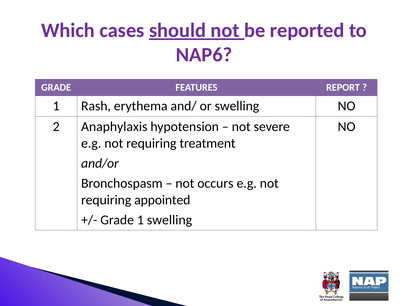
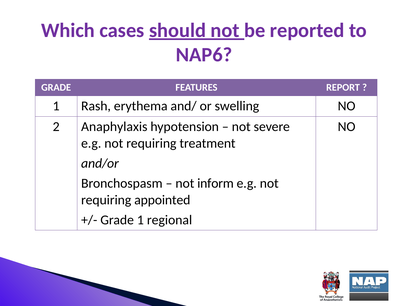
occurs: occurs -> inform
1 swelling: swelling -> regional
